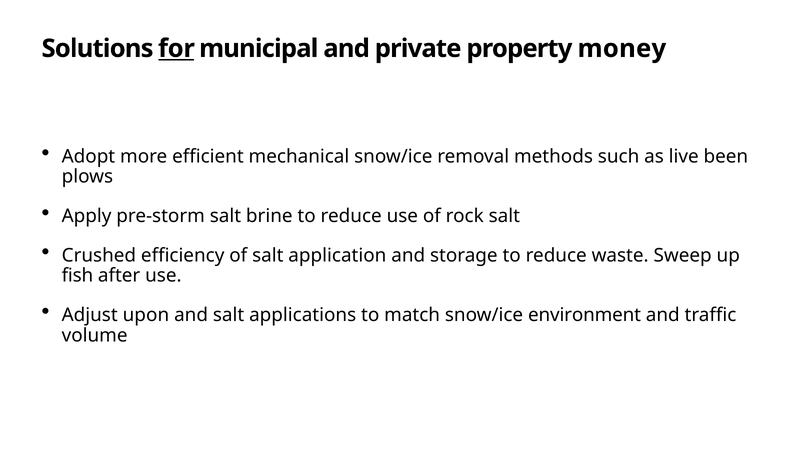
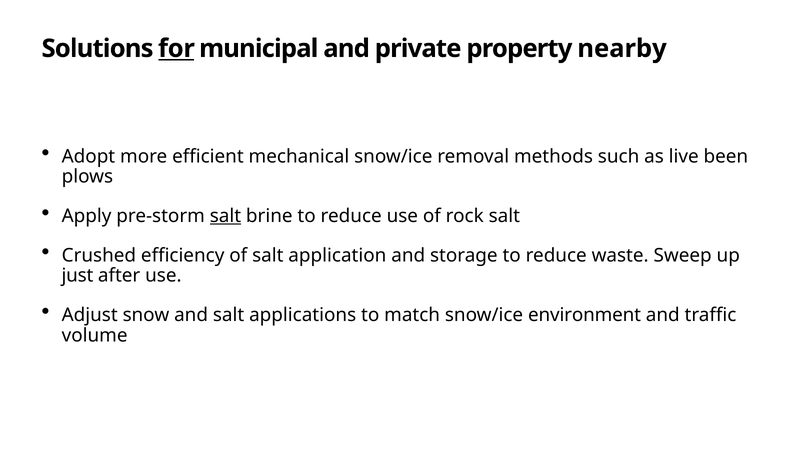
money: money -> nearby
salt at (225, 216) underline: none -> present
fish: fish -> just
upon: upon -> snow
